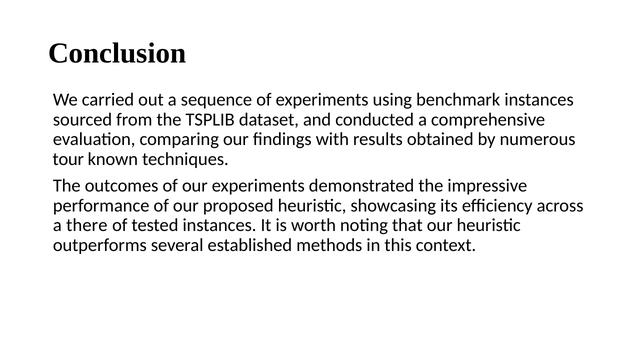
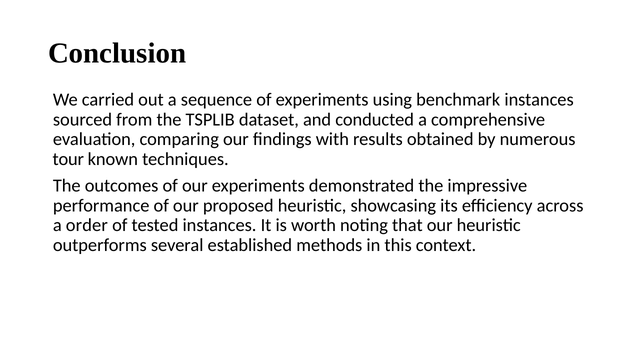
there: there -> order
